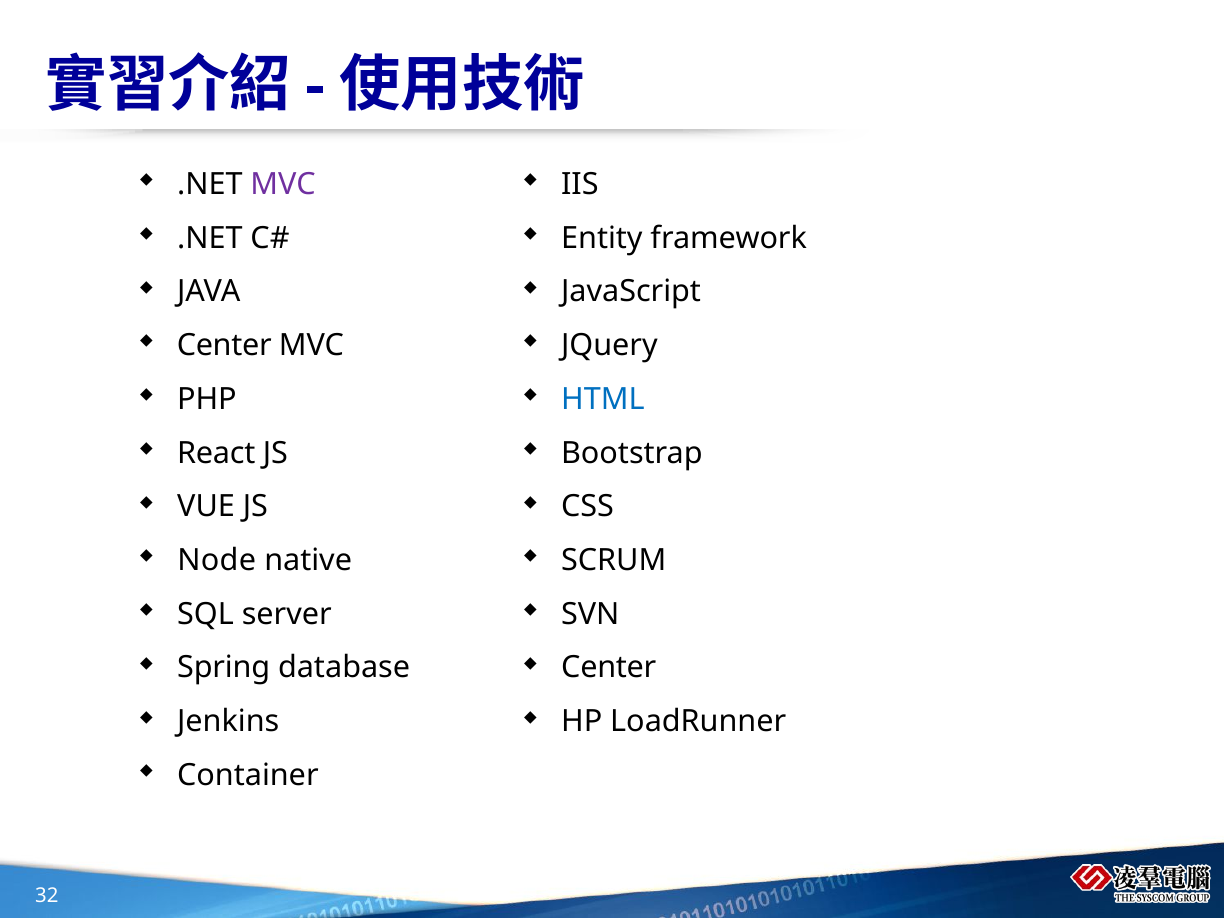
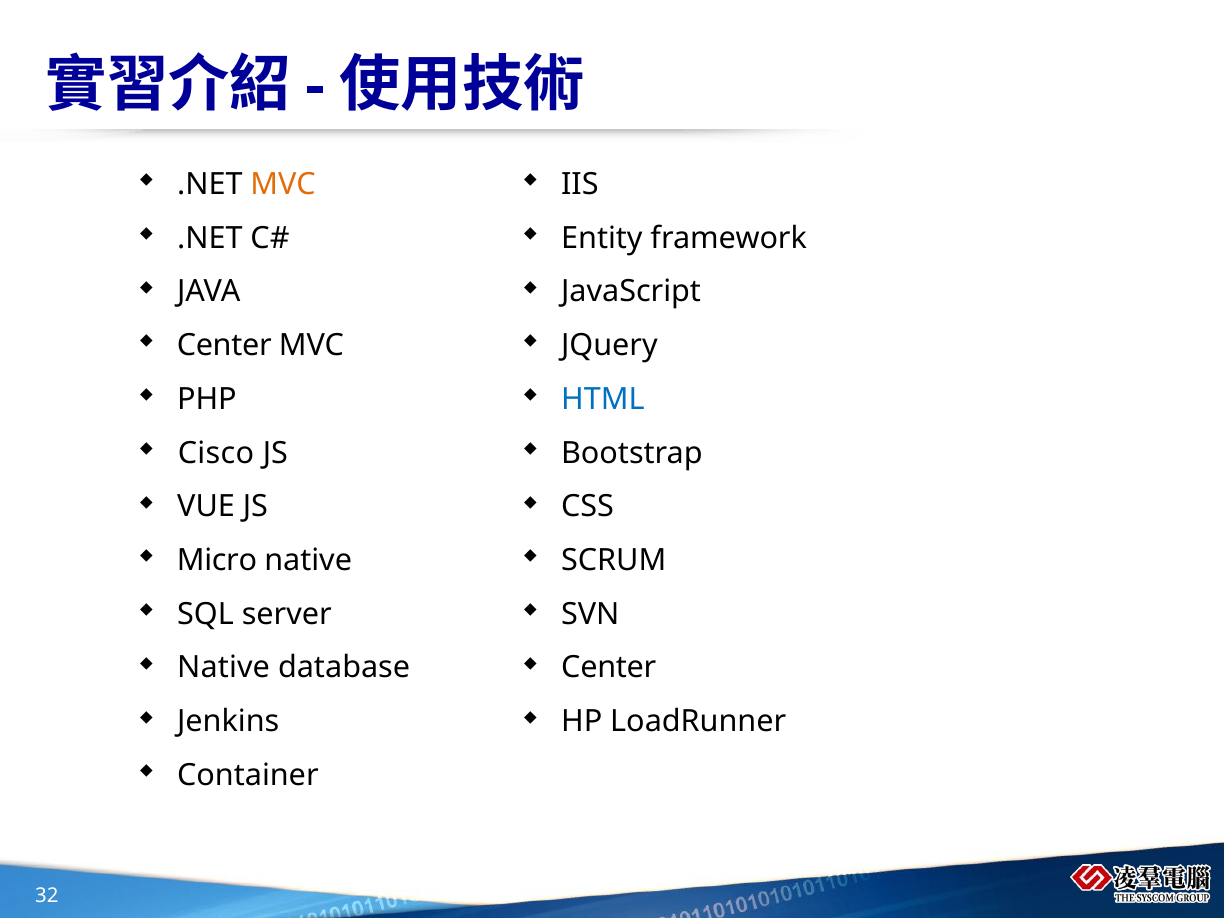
MVC at (283, 184) colour: purple -> orange
React: React -> Cisco
Node: Node -> Micro
Spring at (224, 668): Spring -> Native
